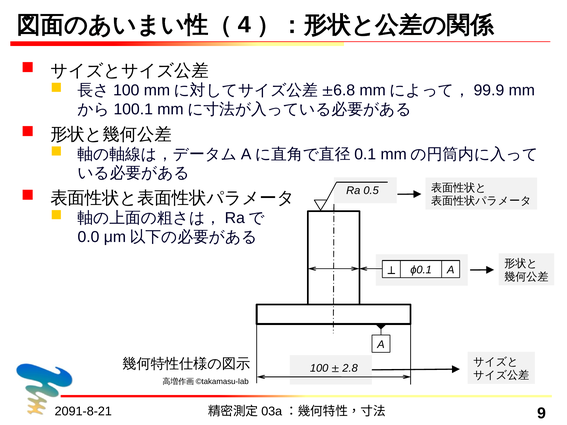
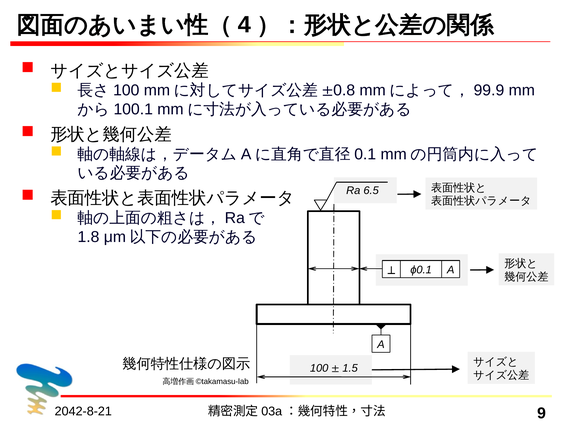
6.8: 6.8 -> 0.8
0.5: 0.5 -> 6.5
0.0: 0.0 -> 1.8
2.8: 2.8 -> 1.5
2091-8-21: 2091-8-21 -> 2042-8-21
